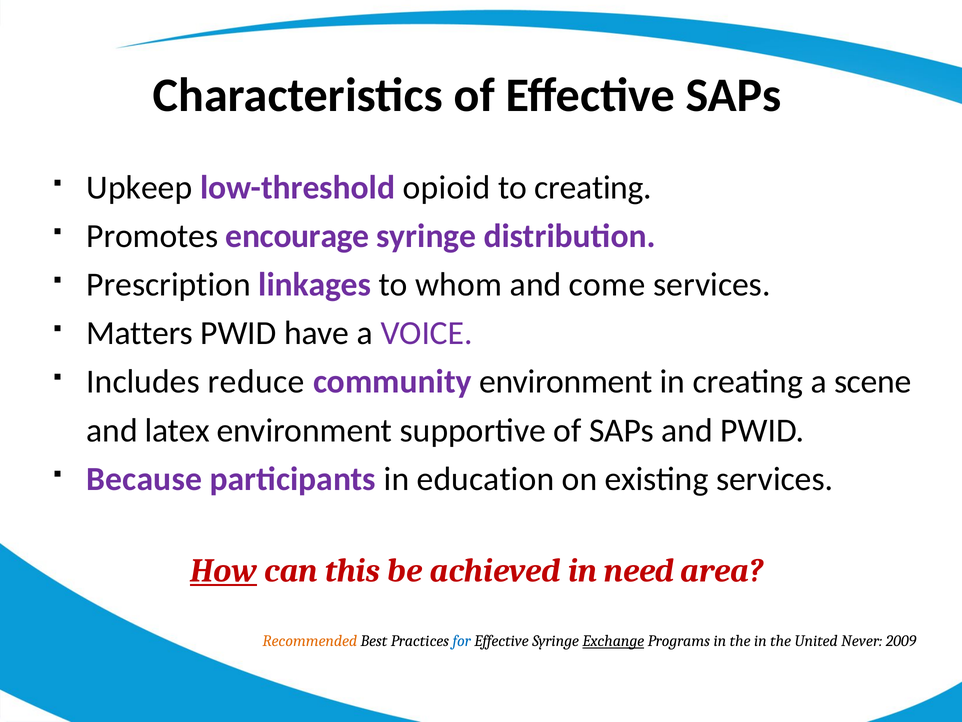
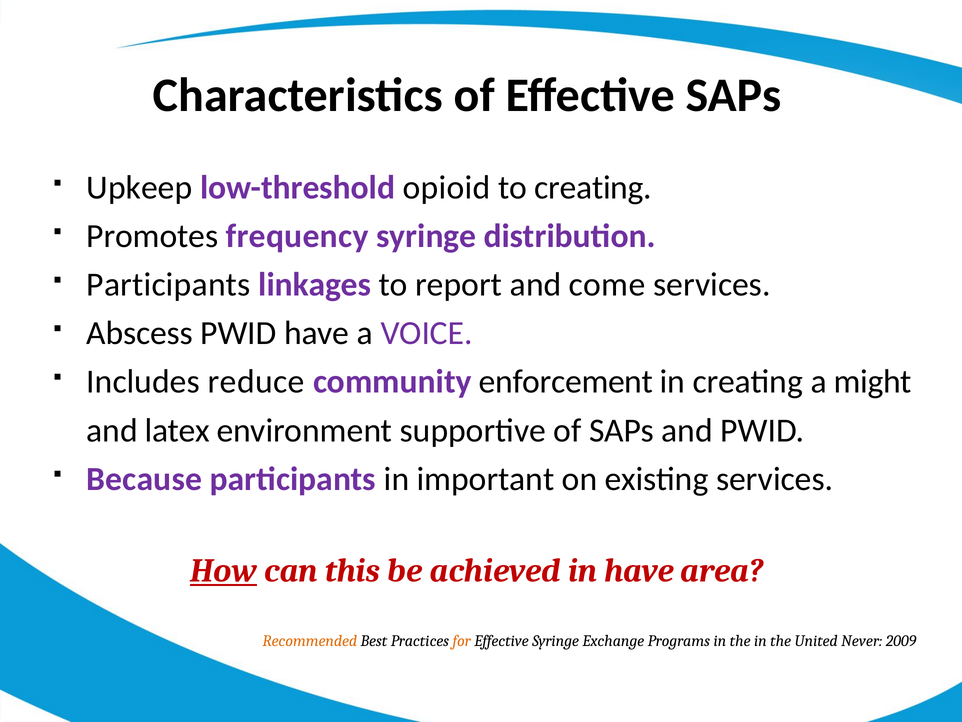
encourage: encourage -> frequency
Prescription at (169, 285): Prescription -> Participants
whom: whom -> report
Matters: Matters -> Abscess
community environment: environment -> enforcement
scene: scene -> might
education: education -> important
in need: need -> have
for colour: blue -> orange
Exchange underline: present -> none
